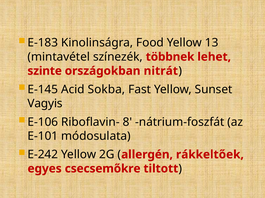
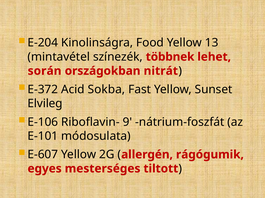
E-183: E-183 -> E-204
szinte: szinte -> során
E-145: E-145 -> E-372
Vagyis: Vagyis -> Elvileg
8: 8 -> 9
E-242: E-242 -> E-607
rákkeltőek: rákkeltőek -> rágógumik
csecsemőkre: csecsemőkre -> mesterséges
